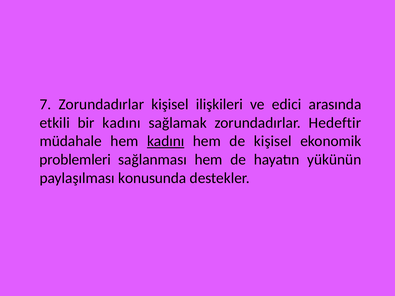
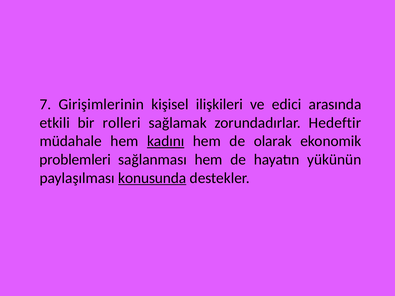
7 Zorundadırlar: Zorundadırlar -> Girişimlerinin
bir kadını: kadını -> rolleri
de kişisel: kişisel -> olarak
konusunda underline: none -> present
